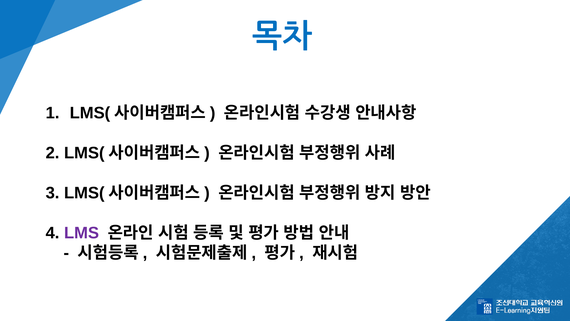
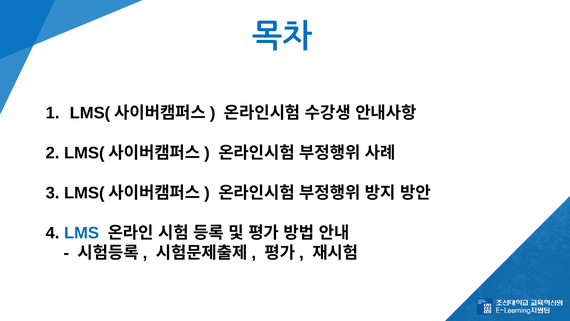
LMS colour: purple -> blue
